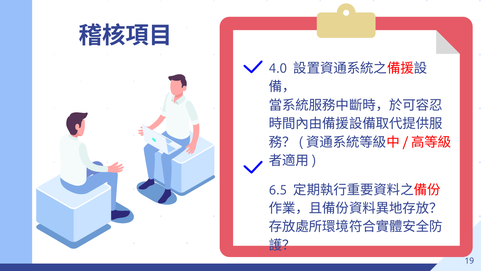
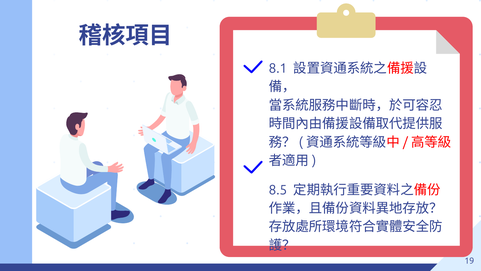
4.0: 4.0 -> 8.1
6.5: 6.5 -> 8.5
